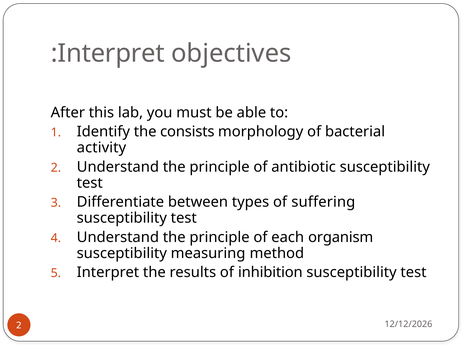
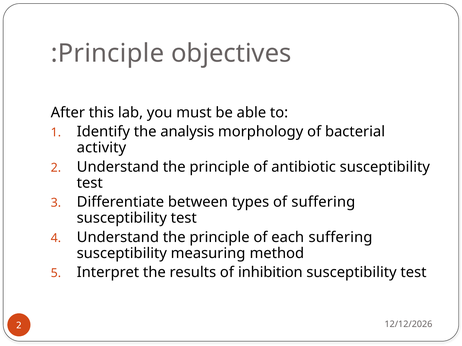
Interpret at (111, 53): Interpret -> Principle
consists: consists -> analysis
each organism: organism -> suffering
